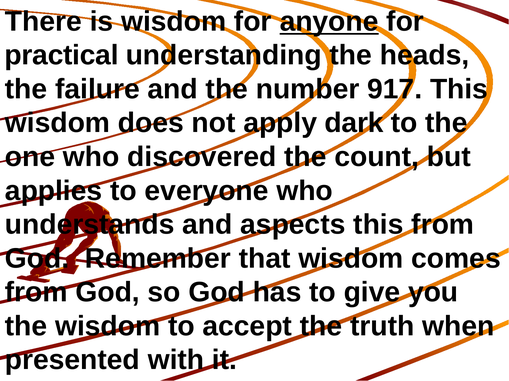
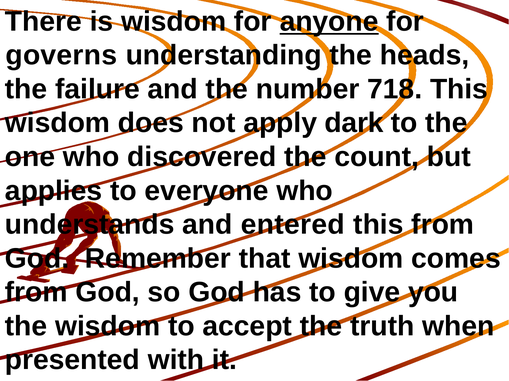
practical: practical -> governs
917: 917 -> 718
aspects: aspects -> entered
